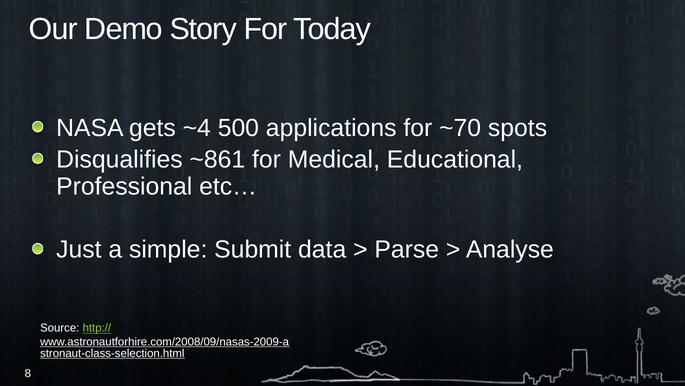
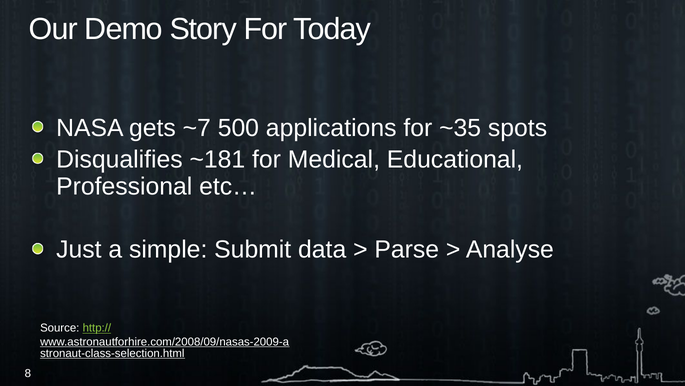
~4: ~4 -> ~7
~70: ~70 -> ~35
~861: ~861 -> ~181
